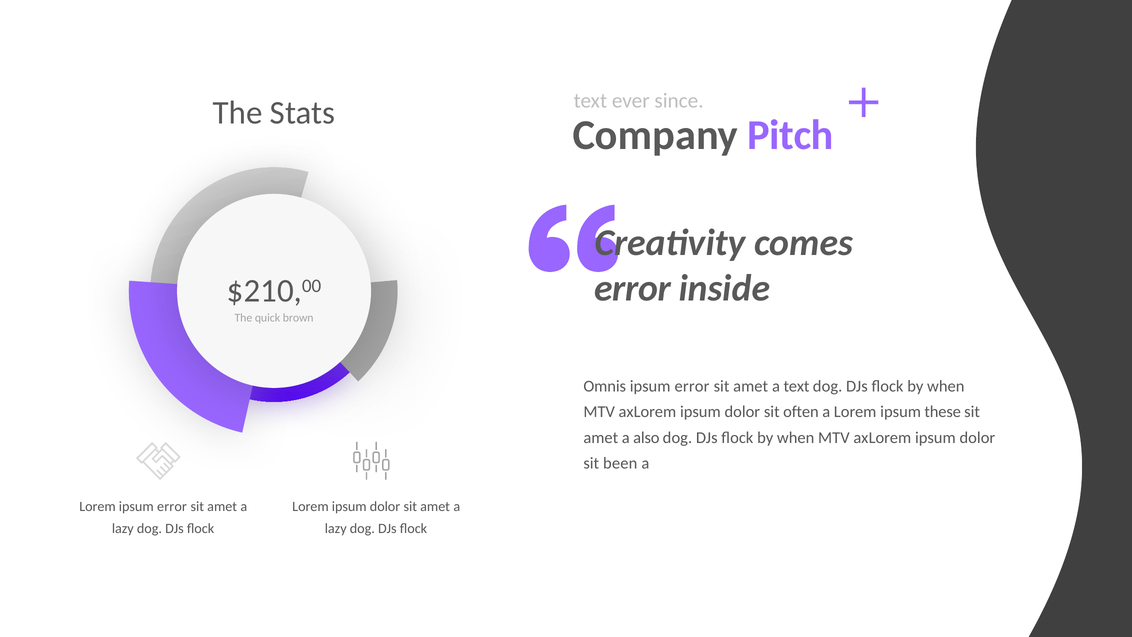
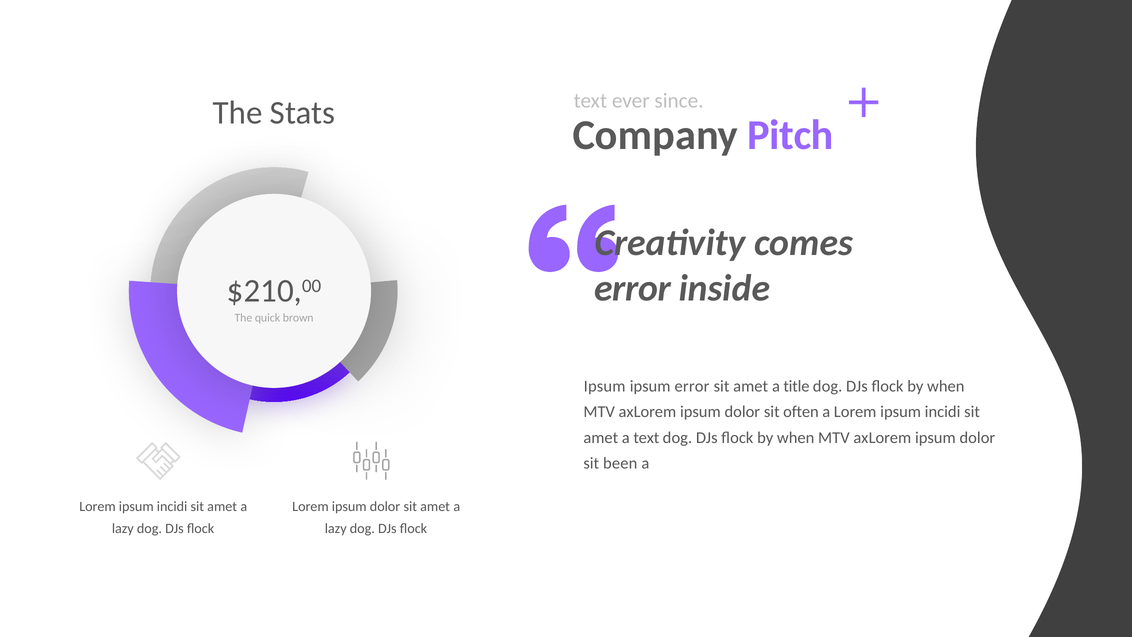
Omnis at (605, 386): Omnis -> Ipsum
a text: text -> title
a Lorem ipsum these: these -> incidi
a also: also -> text
error at (172, 506): error -> incidi
